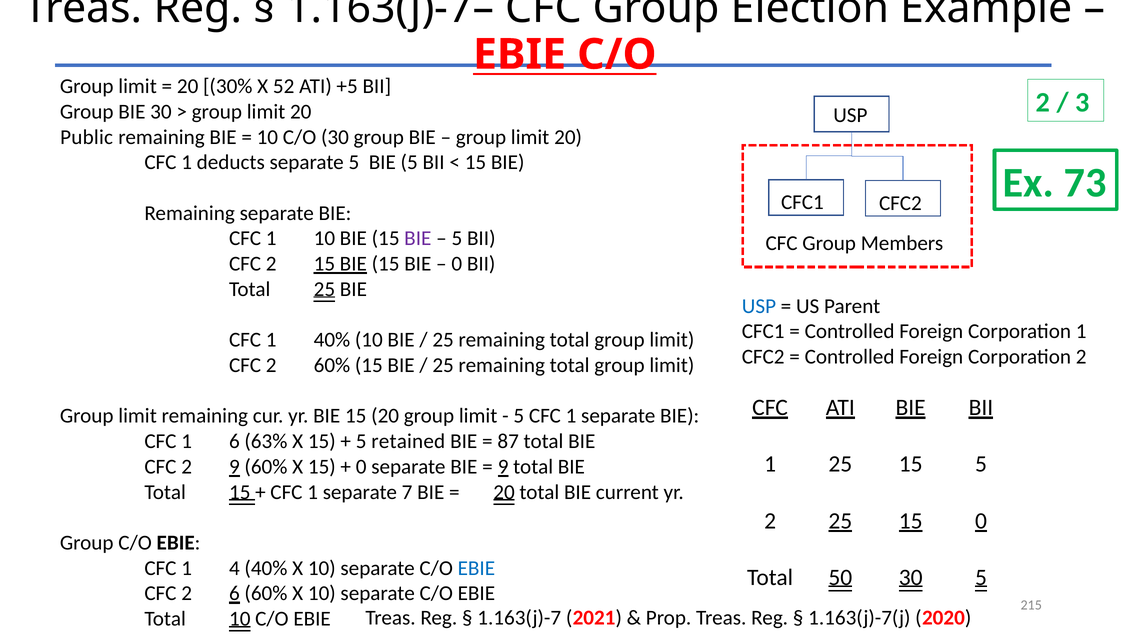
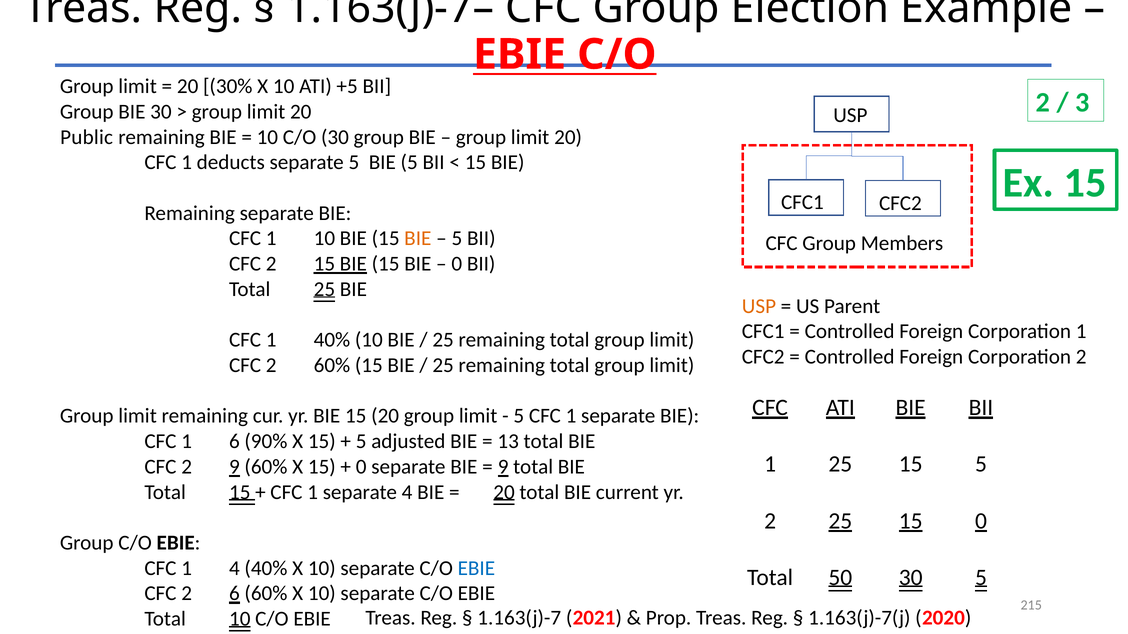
30% X 52: 52 -> 10
Ex 73: 73 -> 15
BIE at (418, 239) colour: purple -> orange
USP at (759, 306) colour: blue -> orange
63%: 63% -> 90%
retained: retained -> adjusted
87: 87 -> 13
separate 7: 7 -> 4
